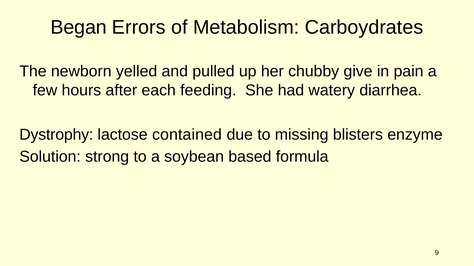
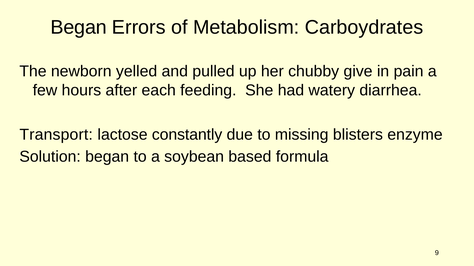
Dystrophy: Dystrophy -> Transport
contained: contained -> constantly
Solution strong: strong -> began
